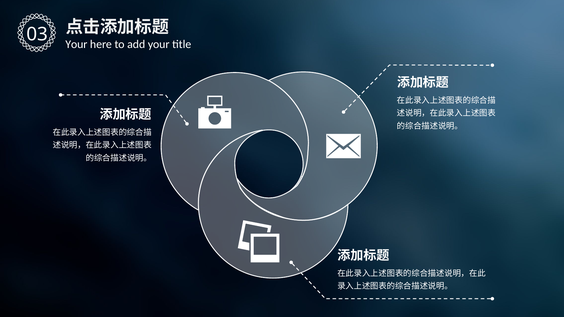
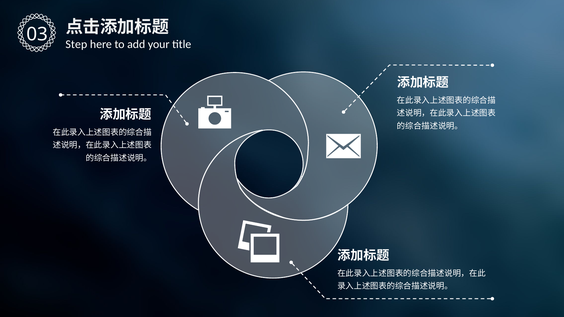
Your at (76, 44): Your -> Step
